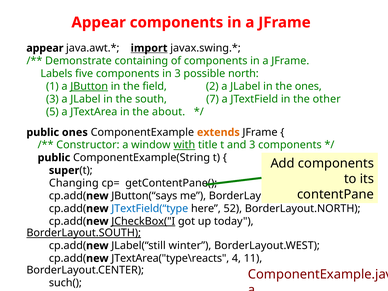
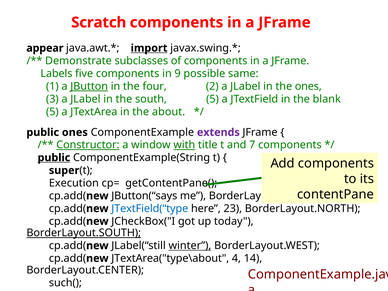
Appear at (99, 22): Appear -> Scratch
containing: containing -> subclasses
in 3: 3 -> 9
north: north -> same
field: field -> four
south 7: 7 -> 5
other: other -> blank
extends colour: orange -> purple
Constructor underline: none -> present
and 3: 3 -> 7
public at (54, 158) underline: none -> present
Changing: Changing -> Execution
52: 52 -> 23
JCheckBox("I underline: present -> none
winter underline: none -> present
JTextArea("type\reacts: JTextArea("type\reacts -> JTextArea("type\about
11: 11 -> 14
